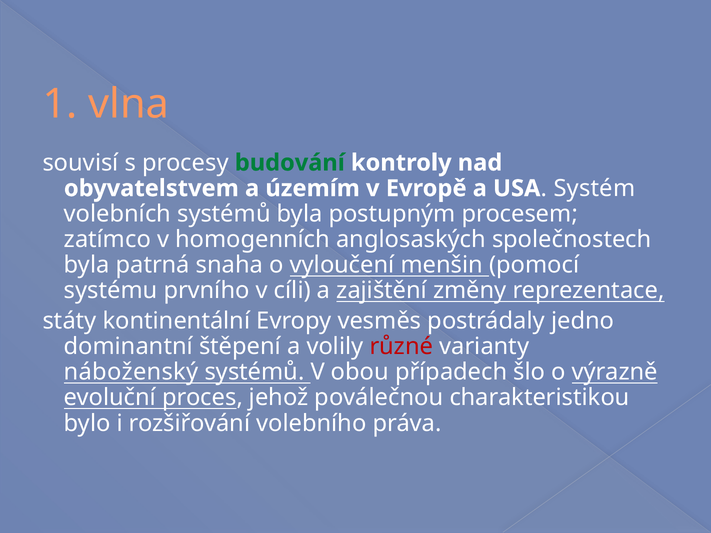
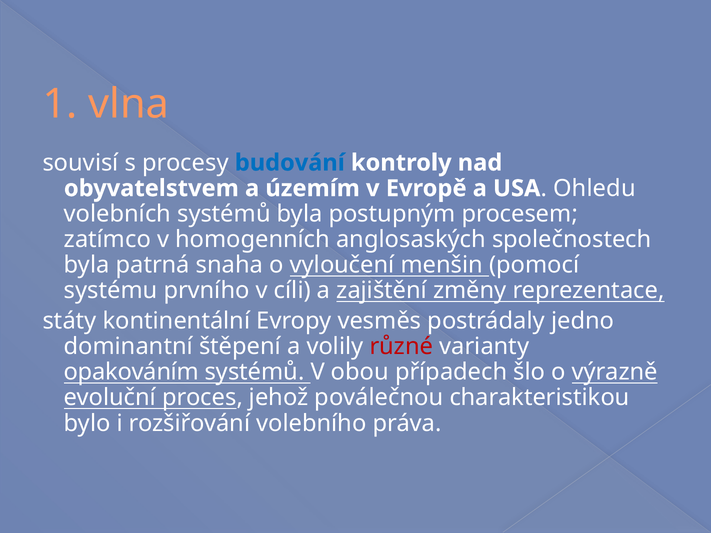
budování colour: green -> blue
Systém: Systém -> Ohledu
náboženský: náboženský -> opakováním
